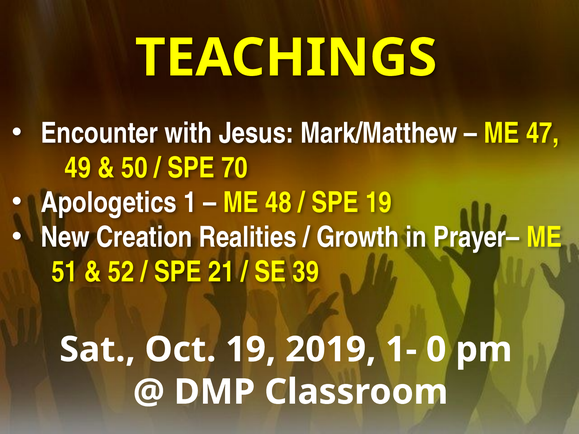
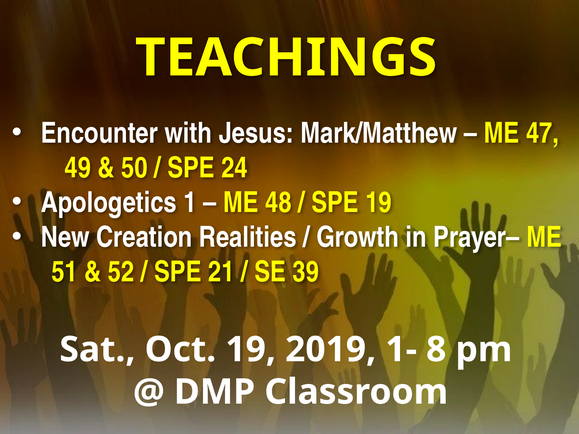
70: 70 -> 24
0: 0 -> 8
